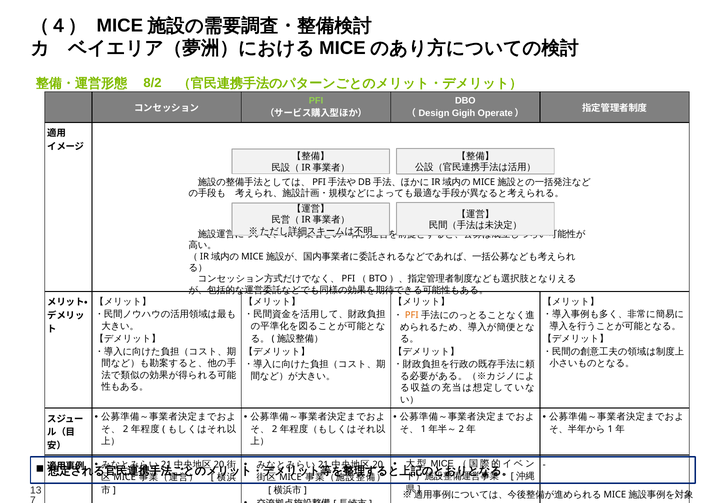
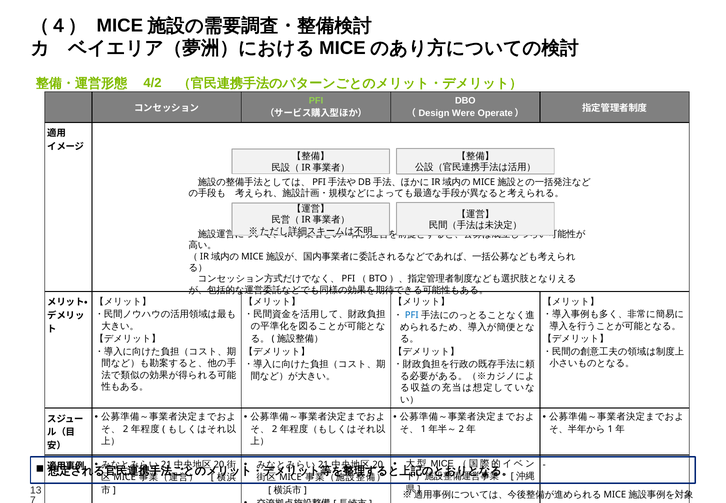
8/2: 8/2 -> 4/2
Gigih: Gigih -> Were
PFI at (412, 315) colour: orange -> blue
